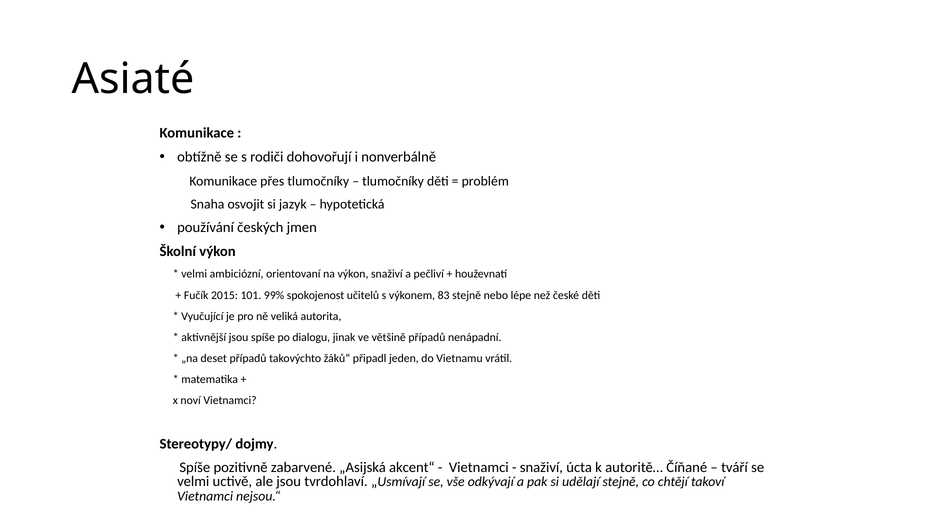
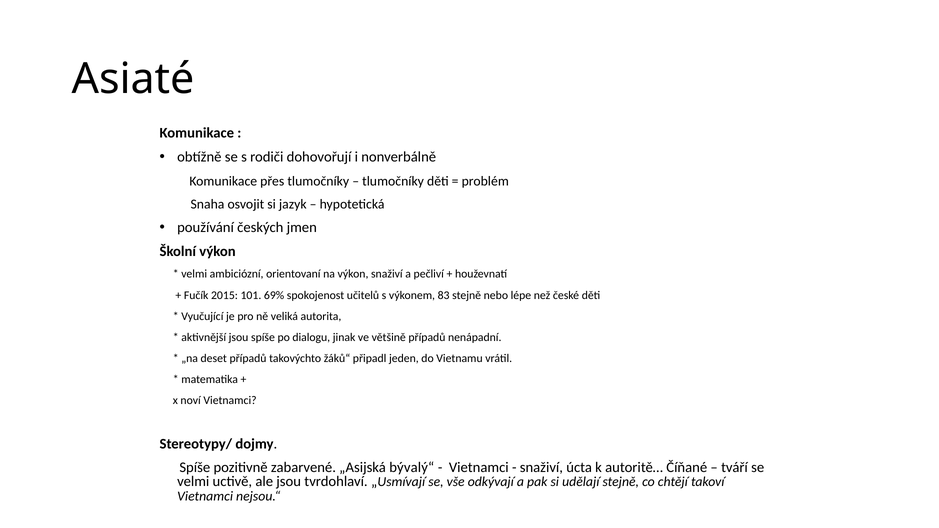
99%: 99% -> 69%
akcent“: akcent“ -> bývalý“
